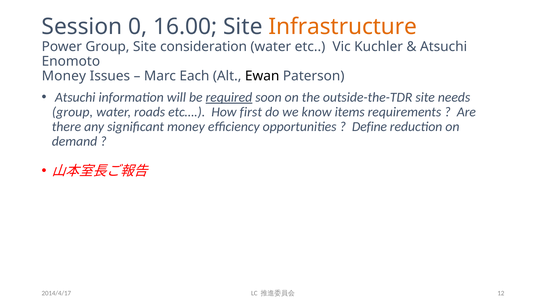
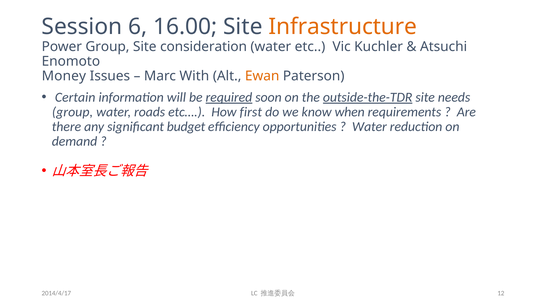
0: 0 -> 6
Each: Each -> With
Ewan colour: black -> orange
Atsuchi at (75, 97): Atsuchi -> Certain
outside-the-TDR underline: none -> present
items: items -> when
significant money: money -> budget
Define at (369, 127): Define -> Water
